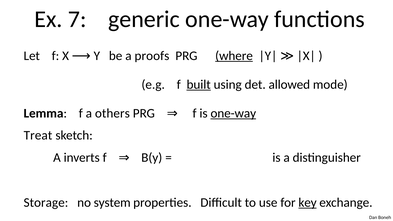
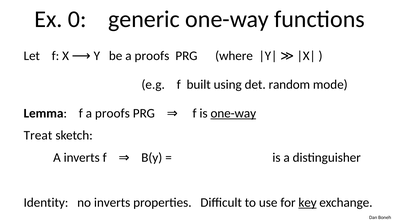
7: 7 -> 0
where underline: present -> none
built underline: present -> none
allowed: allowed -> random
f a others: others -> proofs
Storage: Storage -> Identity
no system: system -> inverts
